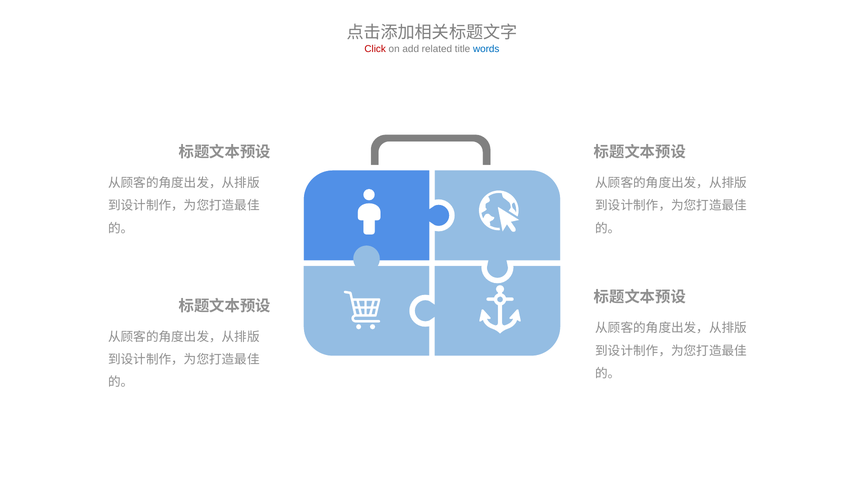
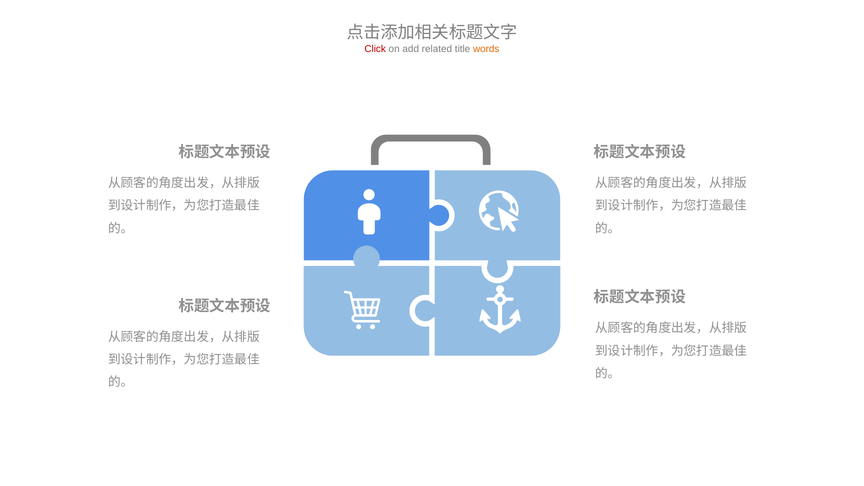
words colour: blue -> orange
